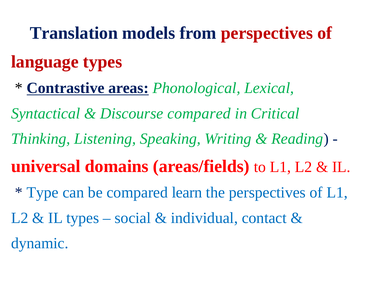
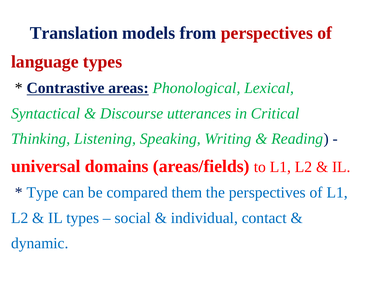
Discourse compared: compared -> utterances
learn: learn -> them
